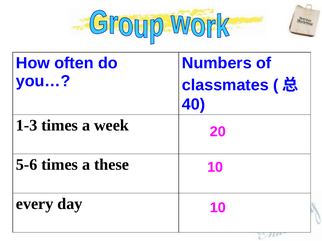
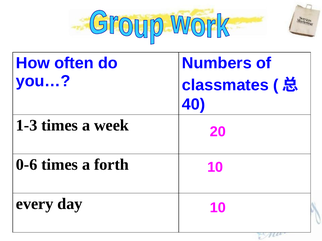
5-6: 5-6 -> 0-6
these: these -> forth
